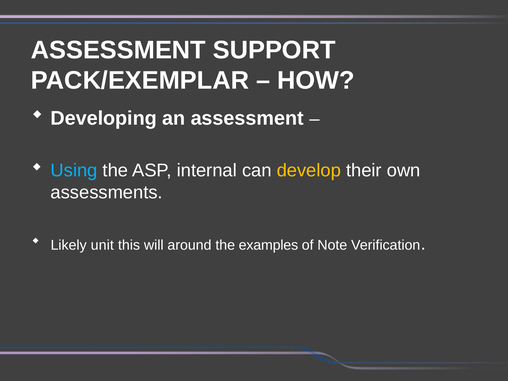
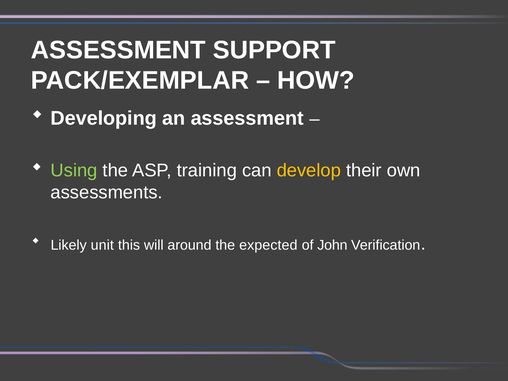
Using colour: light blue -> light green
internal: internal -> training
examples: examples -> expected
Note: Note -> John
